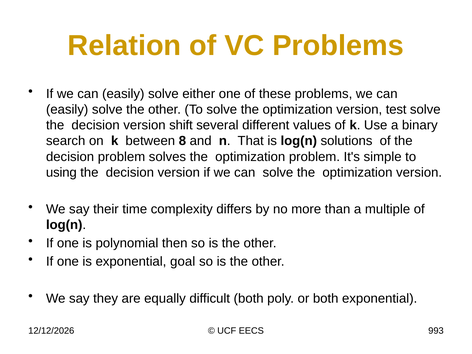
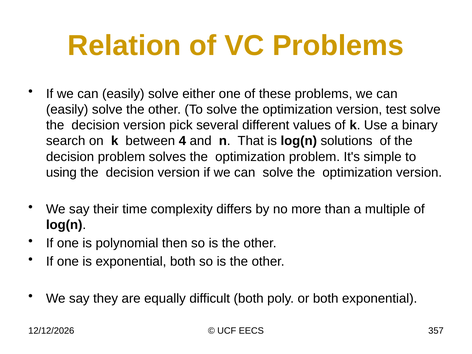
shift: shift -> pick
8: 8 -> 4
exponential goal: goal -> both
993: 993 -> 357
